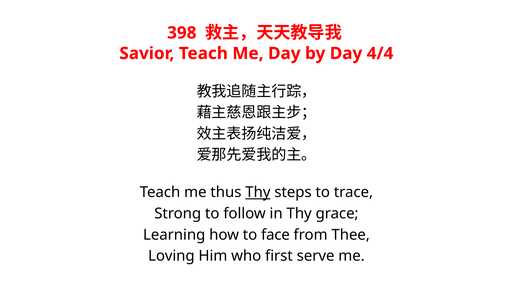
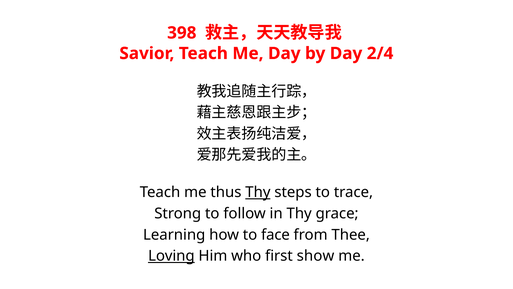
4/4: 4/4 -> 2/4
Loving underline: none -> present
serve: serve -> show
